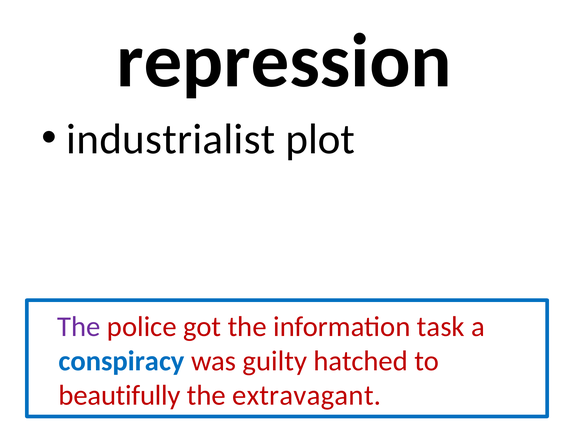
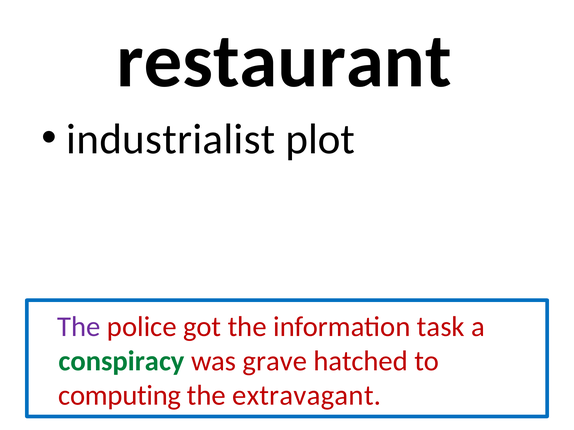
repression: repression -> restaurant
conspiracy colour: blue -> green
guilty: guilty -> grave
beautifully: beautifully -> computing
